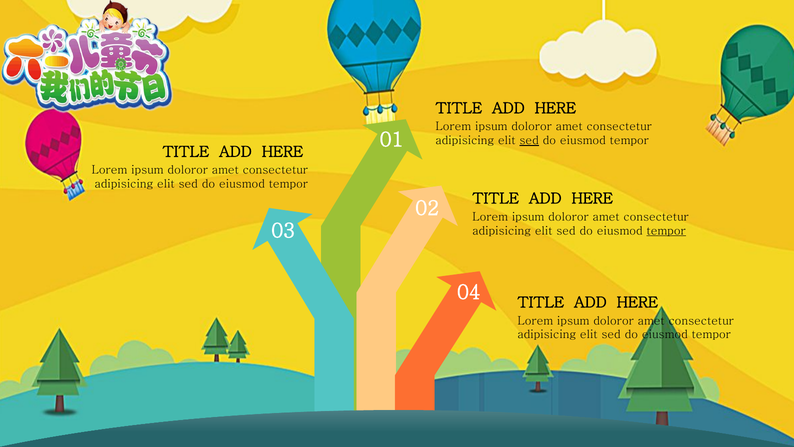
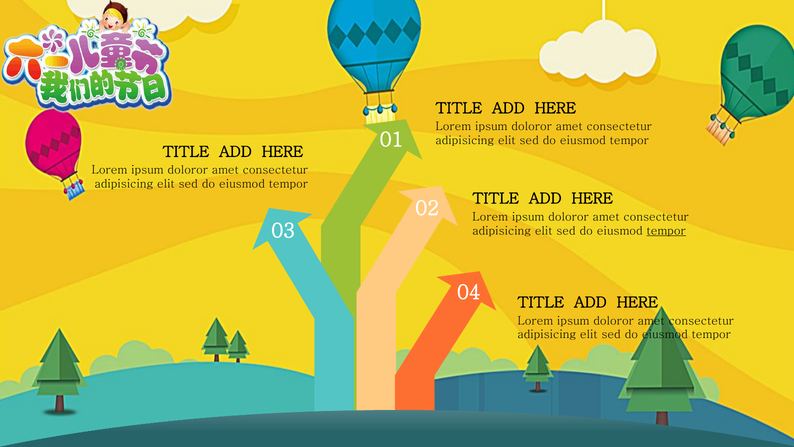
sed at (529, 140) underline: present -> none
